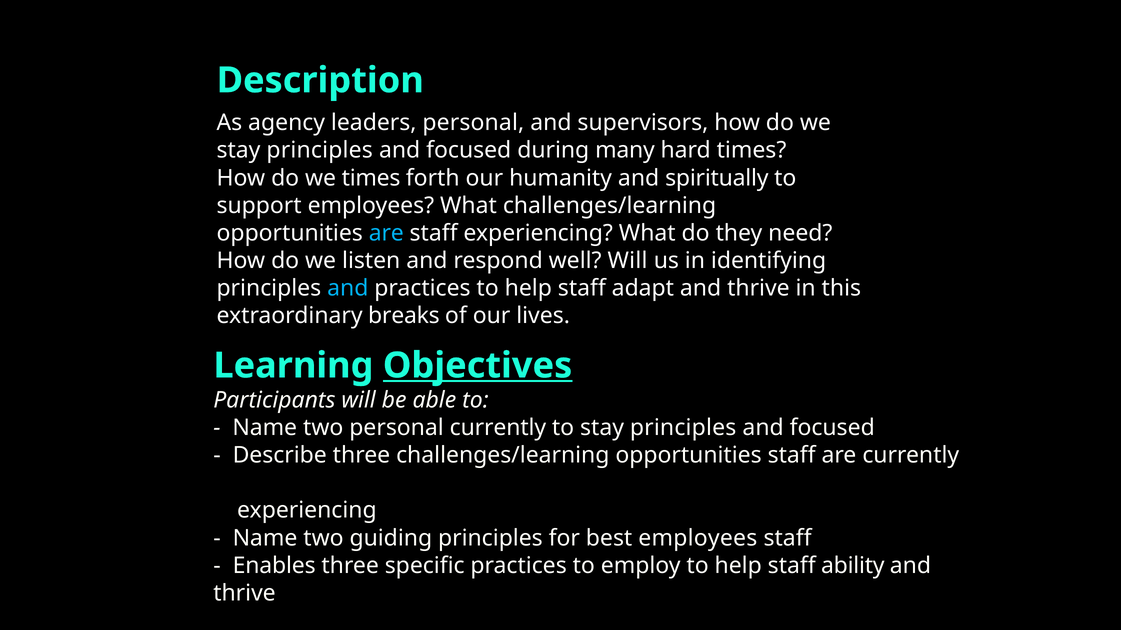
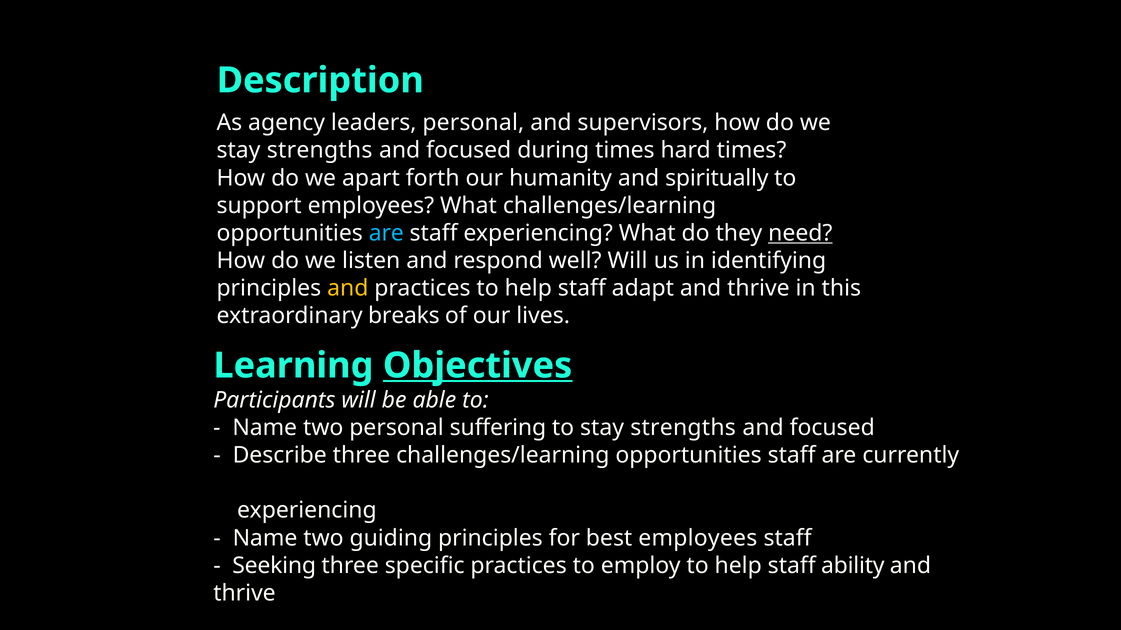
principles at (320, 150): principles -> strengths
during many: many -> times
we times: times -> apart
need underline: none -> present
and at (348, 289) colour: light blue -> yellow
personal currently: currently -> suffering
to stay principles: principles -> strengths
Enables: Enables -> Seeking
